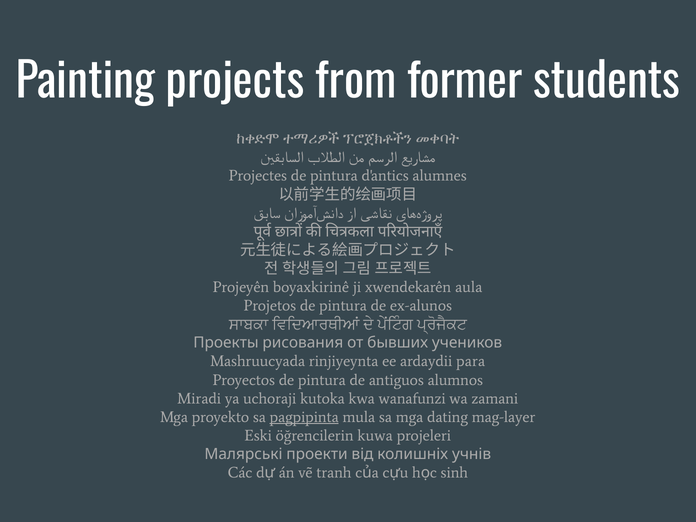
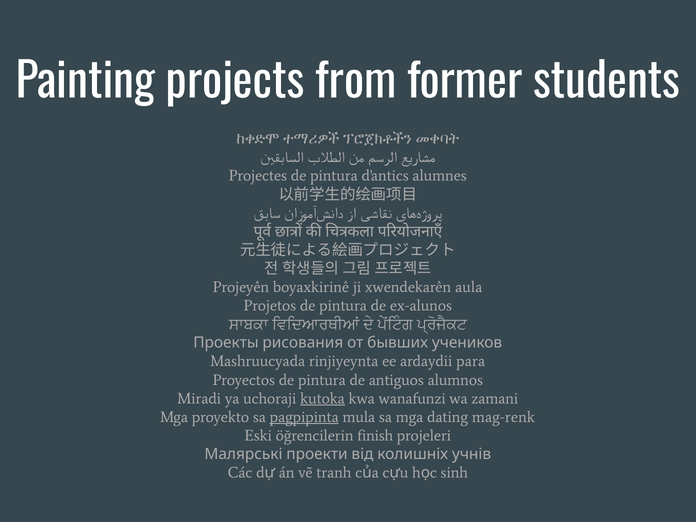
kutoka underline: none -> present
mag-layer: mag-layer -> mag-renk
kuwa: kuwa -> finish
